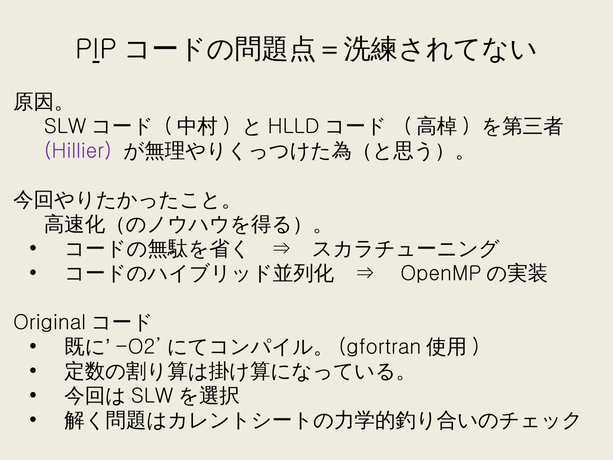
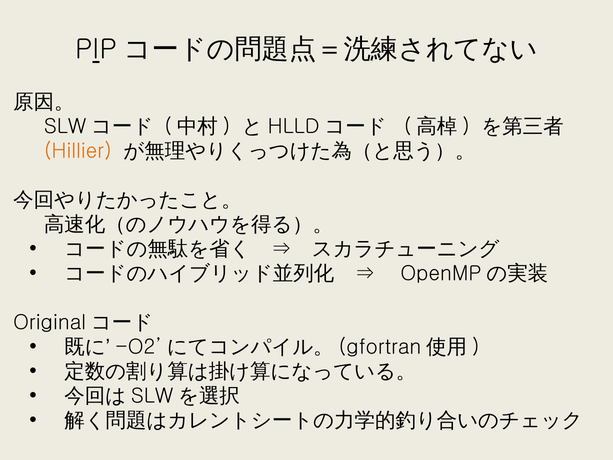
Hillier colour: purple -> orange
